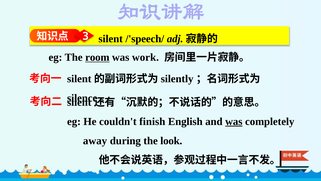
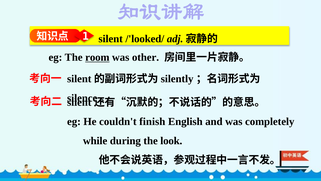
3: 3 -> 1
/'speech/: /'speech/ -> /'looked/
work: work -> other
was at (234, 121) underline: present -> none
away: away -> while
